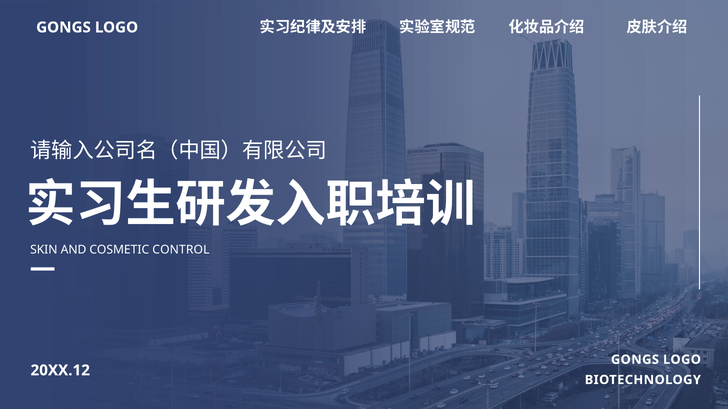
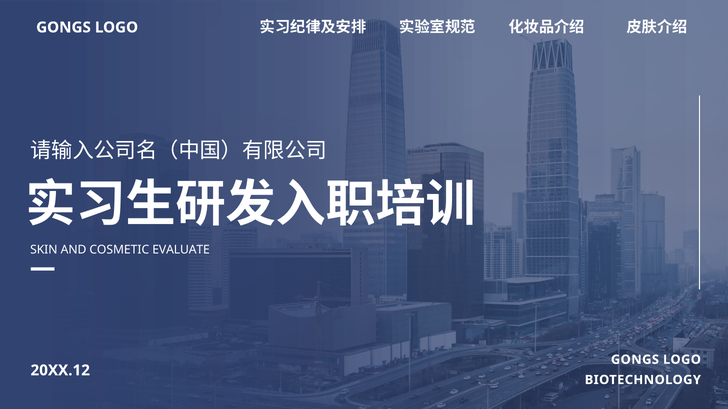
CONTROL: CONTROL -> EVALUATE
